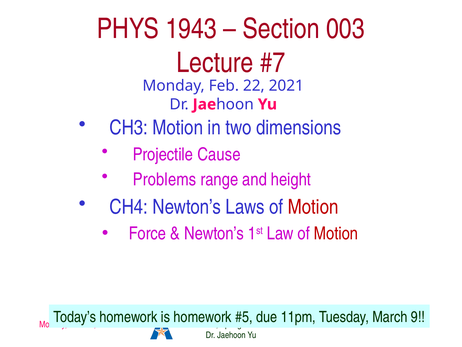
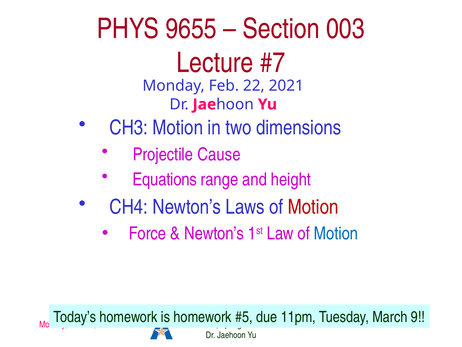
1943: 1943 -> 9655
Problems: Problems -> Equations
Motion at (336, 233) colour: red -> blue
